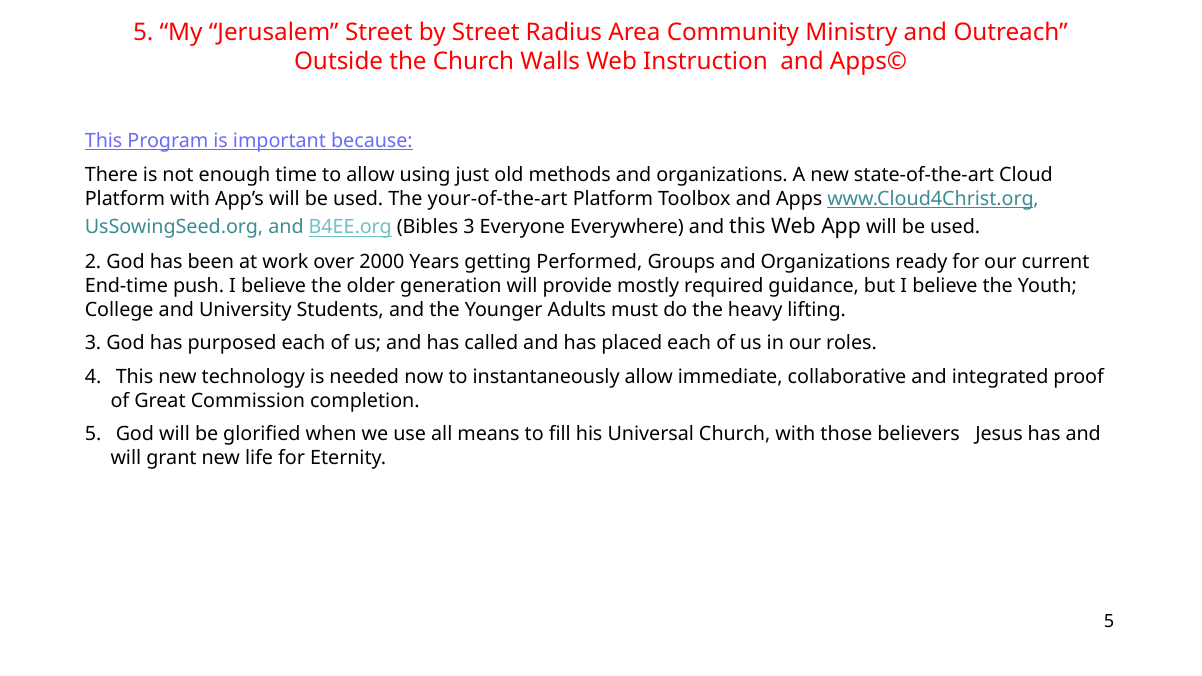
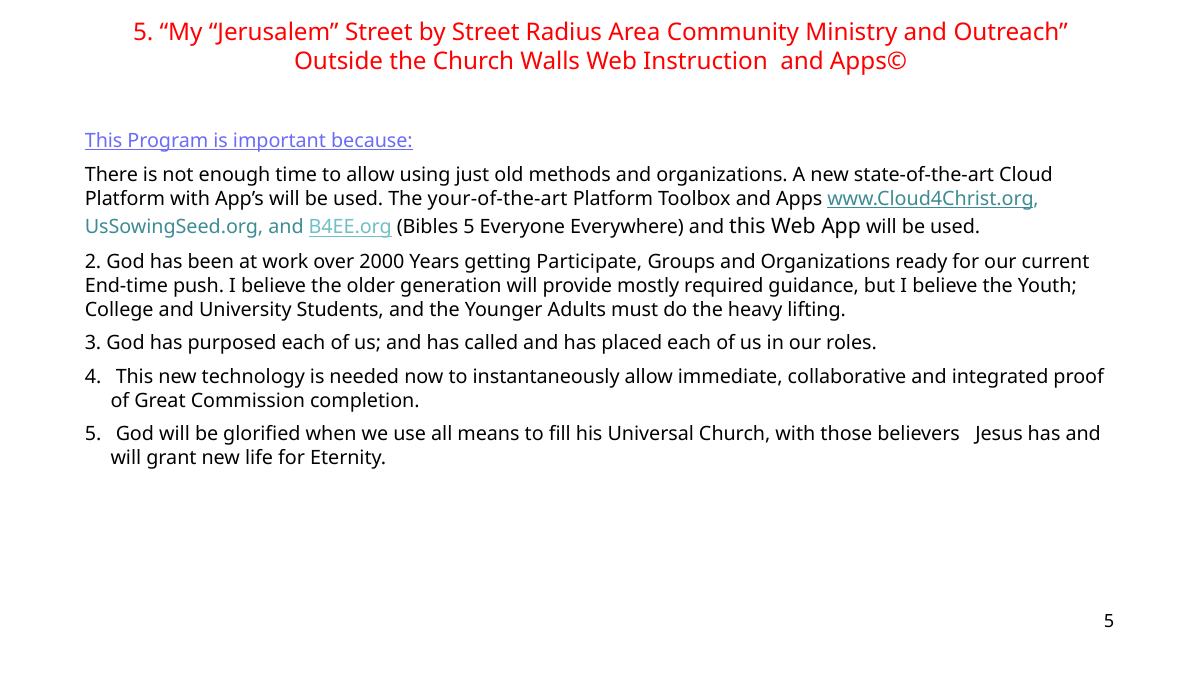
Bibles 3: 3 -> 5
Performed: Performed -> Participate
